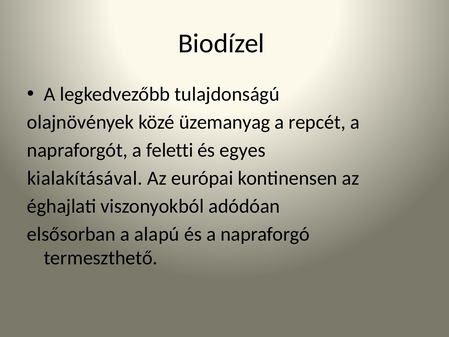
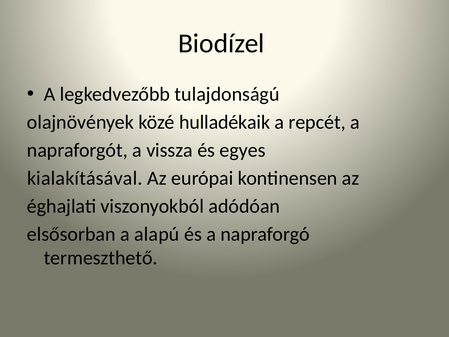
üzemanyag: üzemanyag -> hulladékaik
feletti: feletti -> vissza
